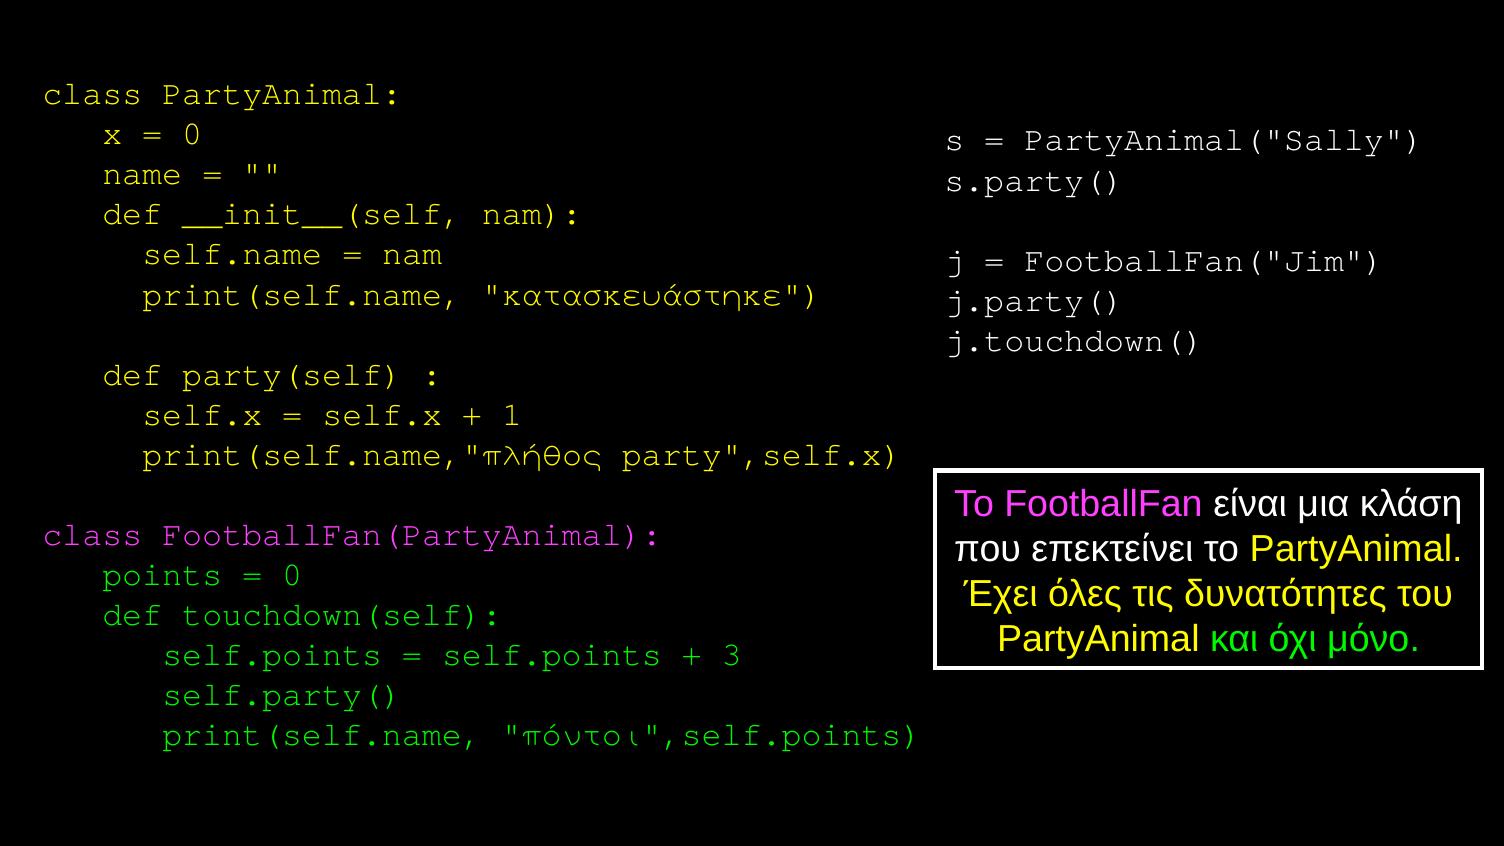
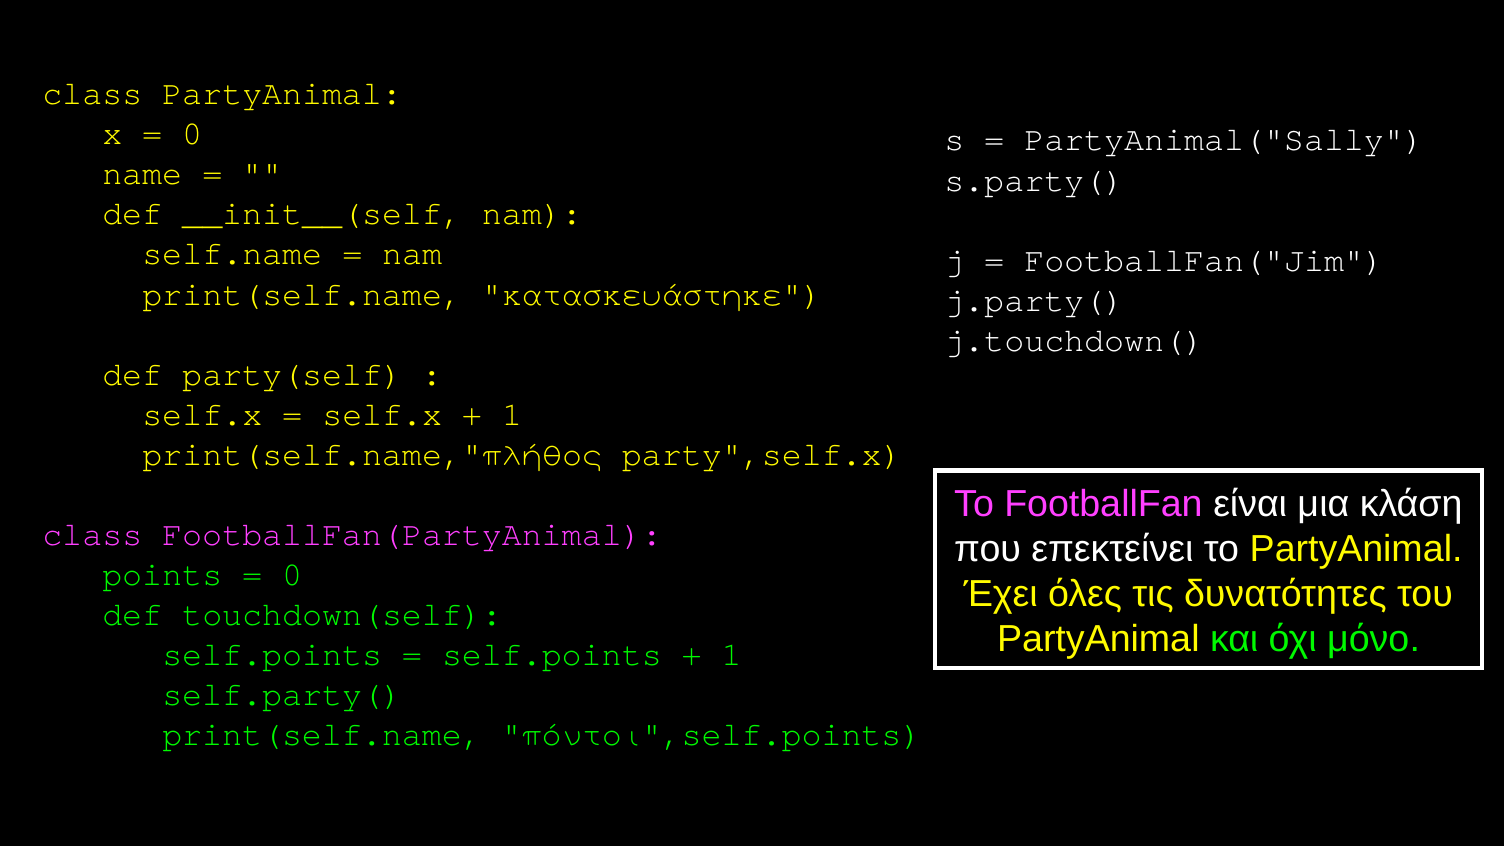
3 at (732, 655): 3 -> 1
